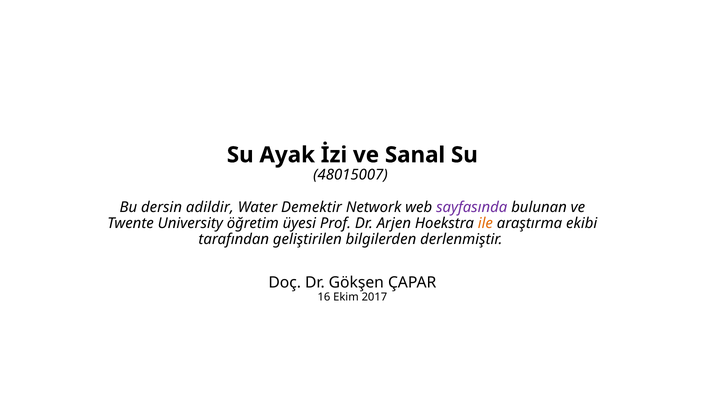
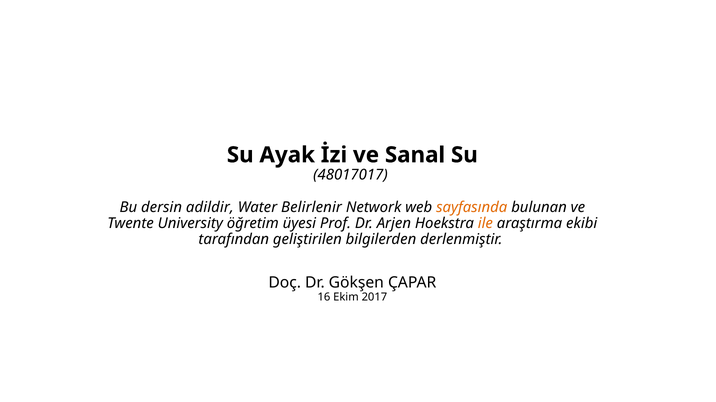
48015007: 48015007 -> 48017017
Demektir: Demektir -> Belirlenir
sayfasında colour: purple -> orange
